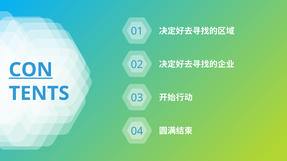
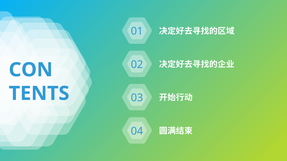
CON underline: present -> none
